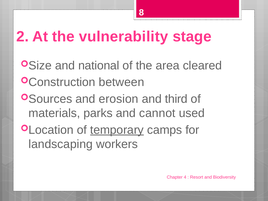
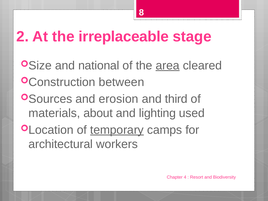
vulnerability: vulnerability -> irreplaceable
area underline: none -> present
parks: parks -> about
cannot: cannot -> lighting
landscaping: landscaping -> architectural
